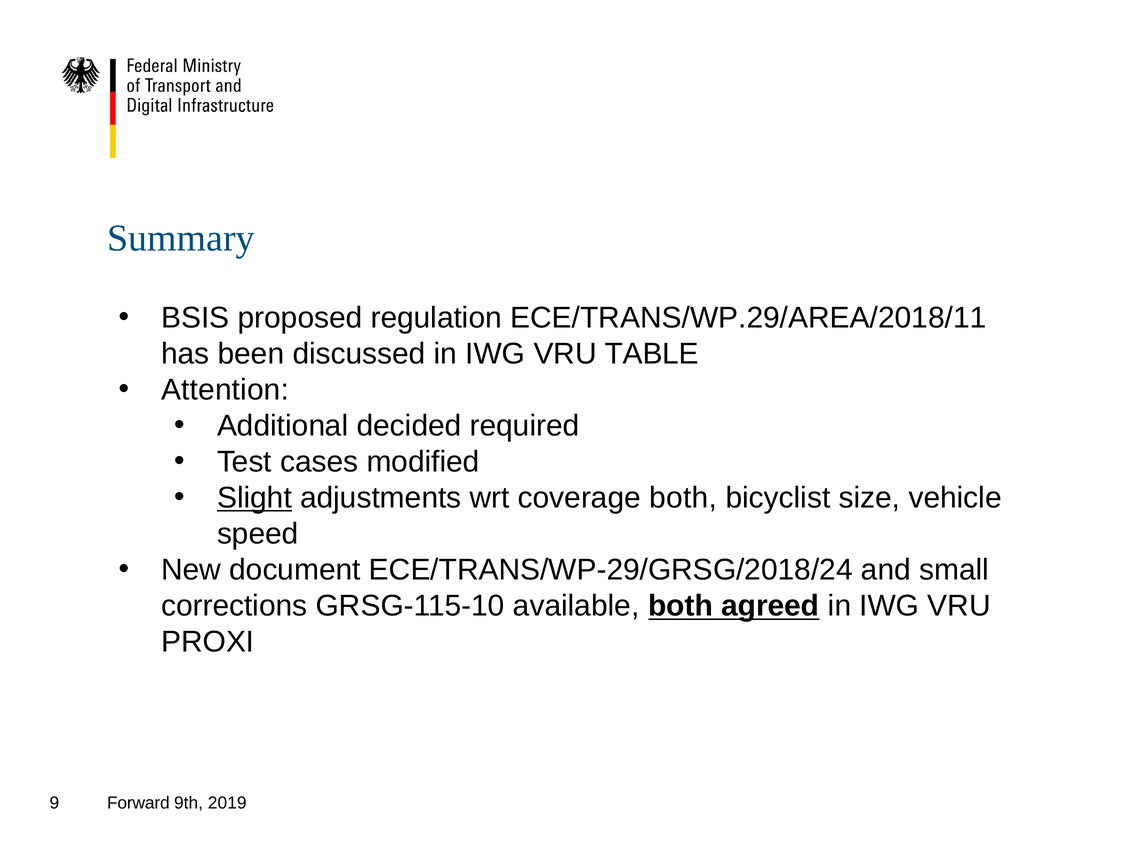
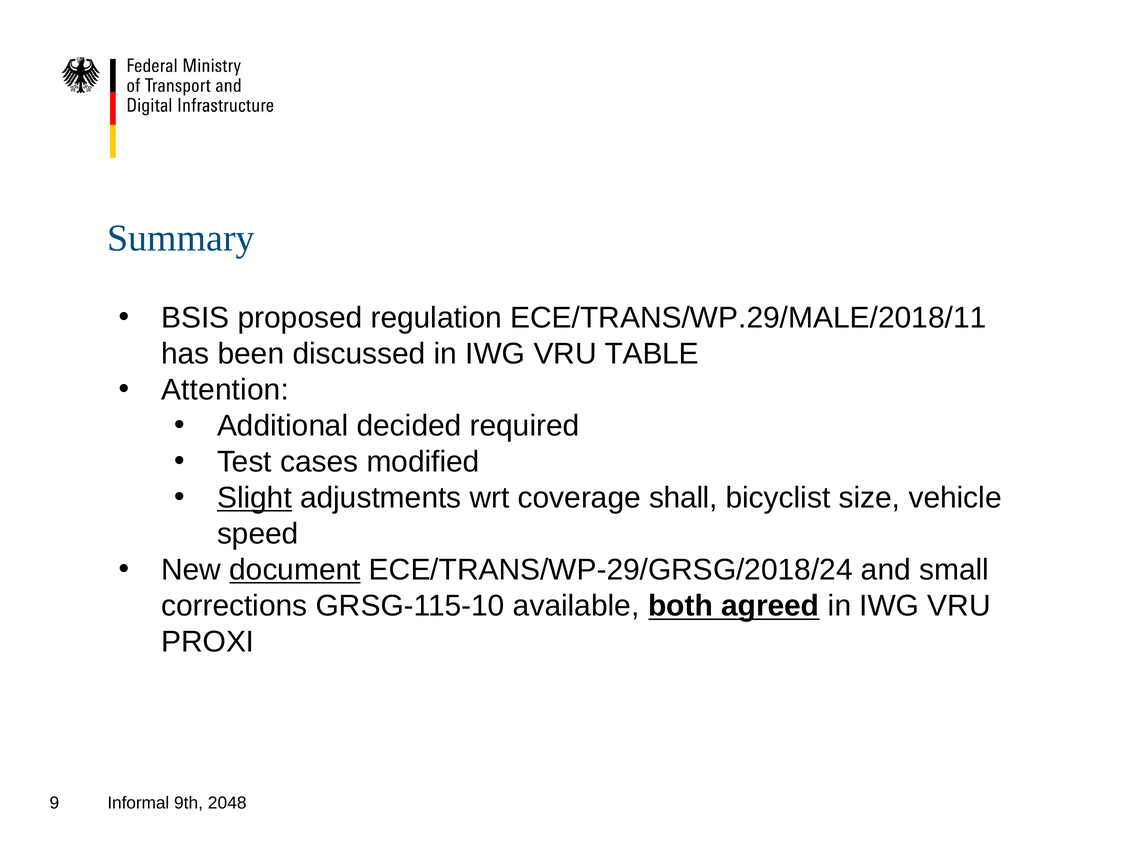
ECE/TRANS/WP.29/AREA/2018/11: ECE/TRANS/WP.29/AREA/2018/11 -> ECE/TRANS/WP.29/MALE/2018/11
coverage both: both -> shall
document underline: none -> present
Forward: Forward -> Informal
2019: 2019 -> 2048
